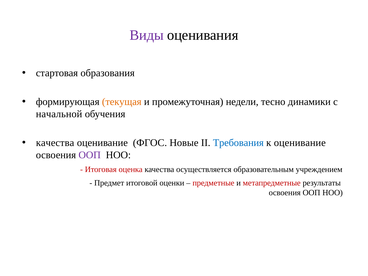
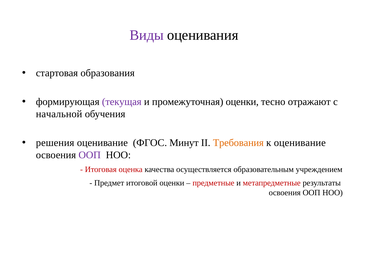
текущая colour: orange -> purple
промежуточная недели: недели -> оценки
динамики: динамики -> отражают
качества at (55, 143): качества -> решения
Новые: Новые -> Минут
Требования colour: blue -> orange
